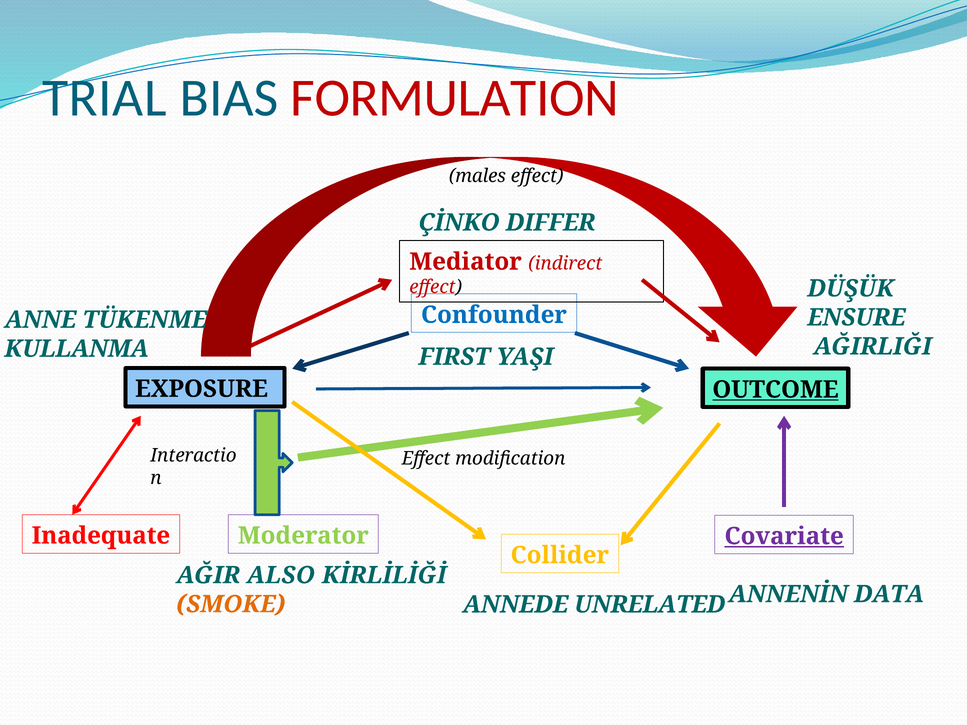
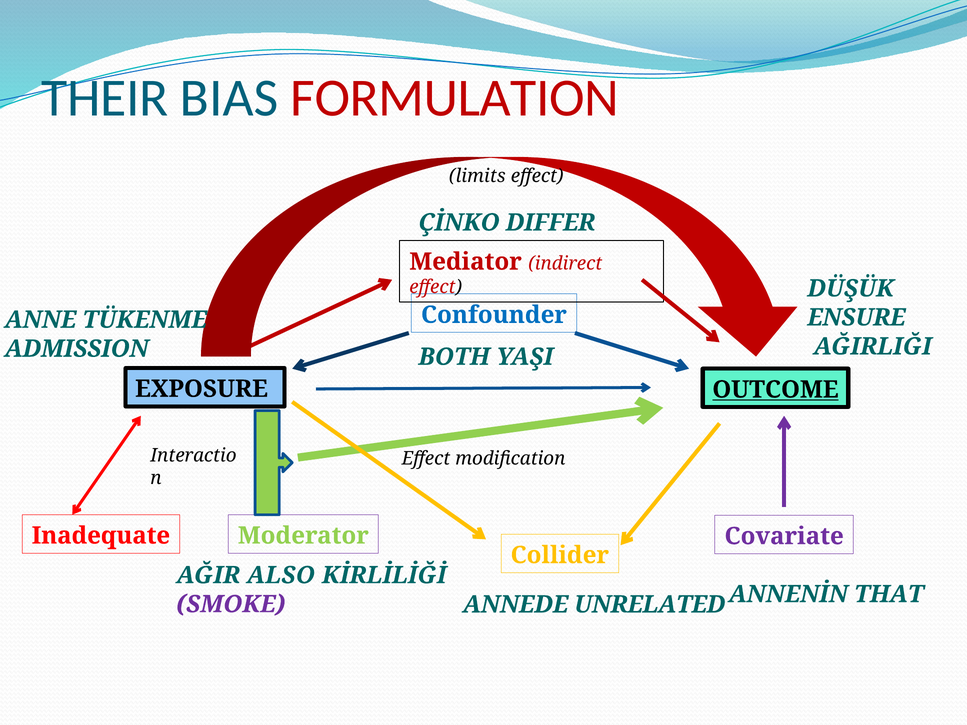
TRIAL: TRIAL -> THEIR
males: males -> limits
KULLANMA: KULLANMA -> ADMISSION
FIRST: FIRST -> BOTH
Covariate underline: present -> none
SMOKE colour: orange -> purple
DATA: DATA -> THAT
